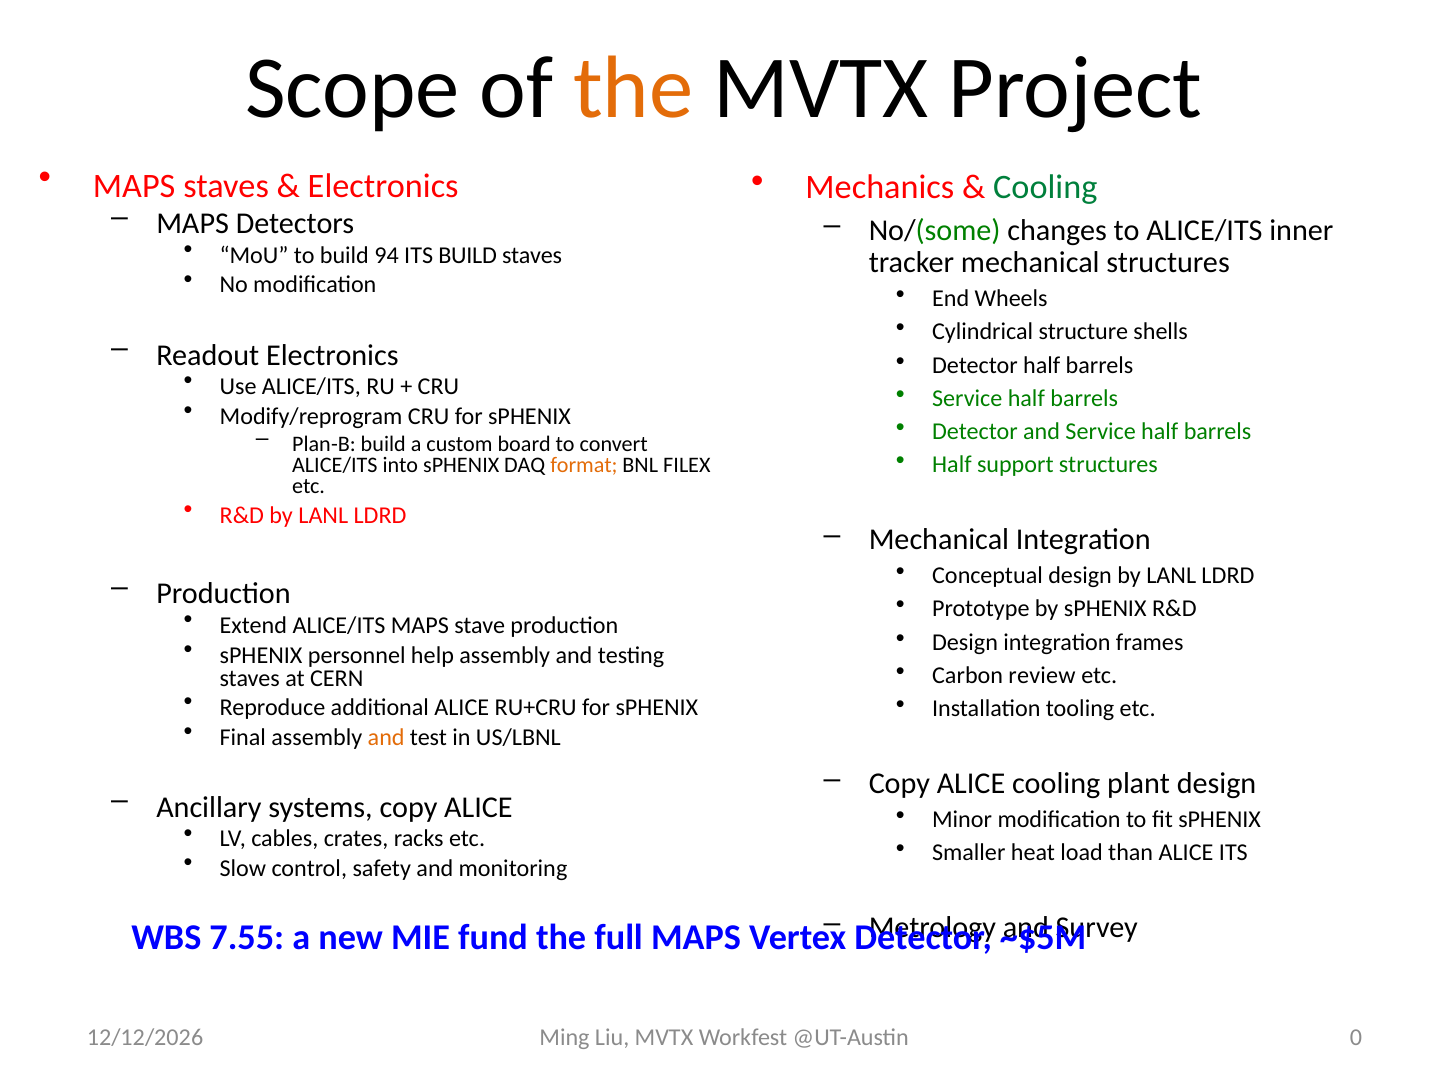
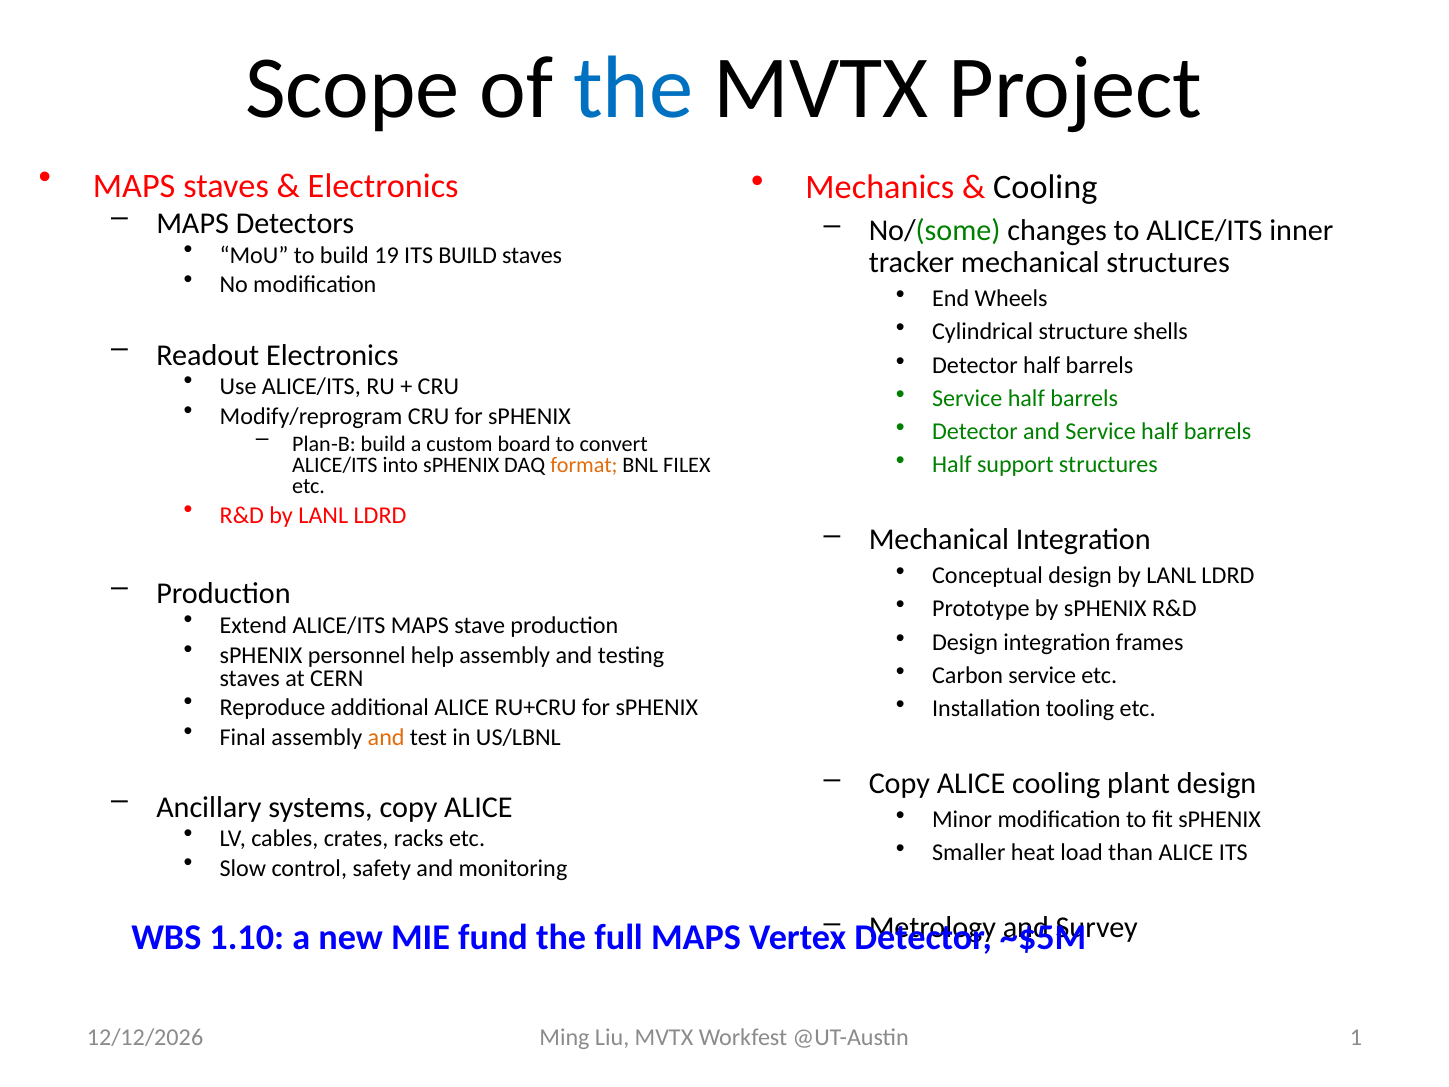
the at (633, 89) colour: orange -> blue
Cooling at (1045, 187) colour: green -> black
94: 94 -> 19
Carbon review: review -> service
7.55: 7.55 -> 1.10
0: 0 -> 1
